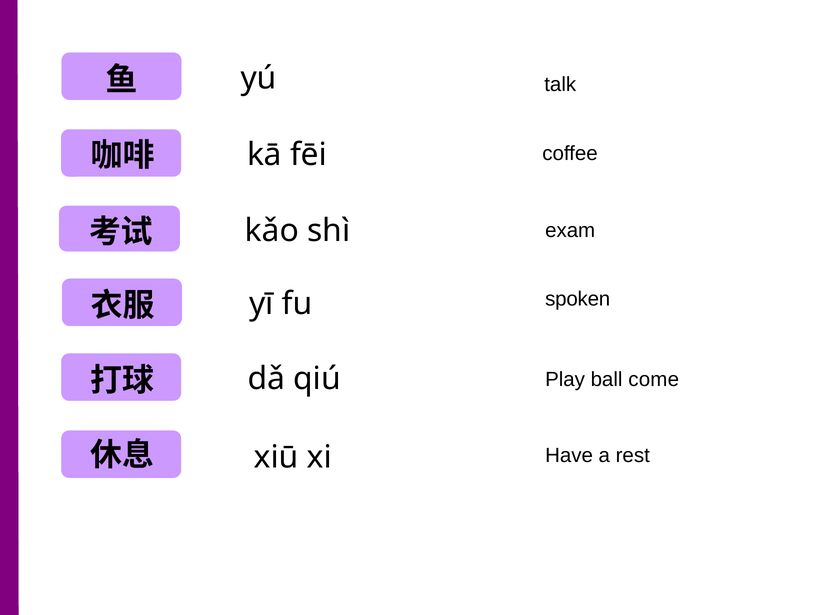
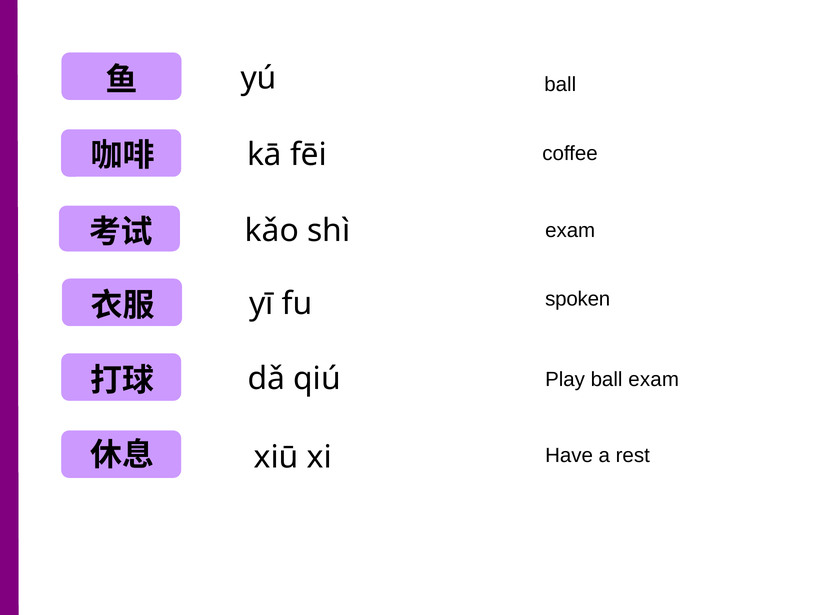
talk at (560, 84): talk -> ball
ball come: come -> exam
